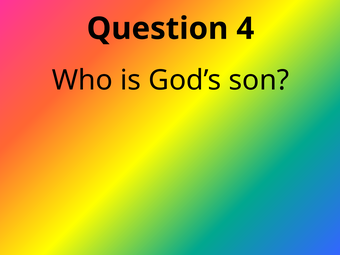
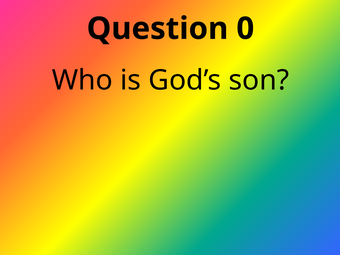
4: 4 -> 0
